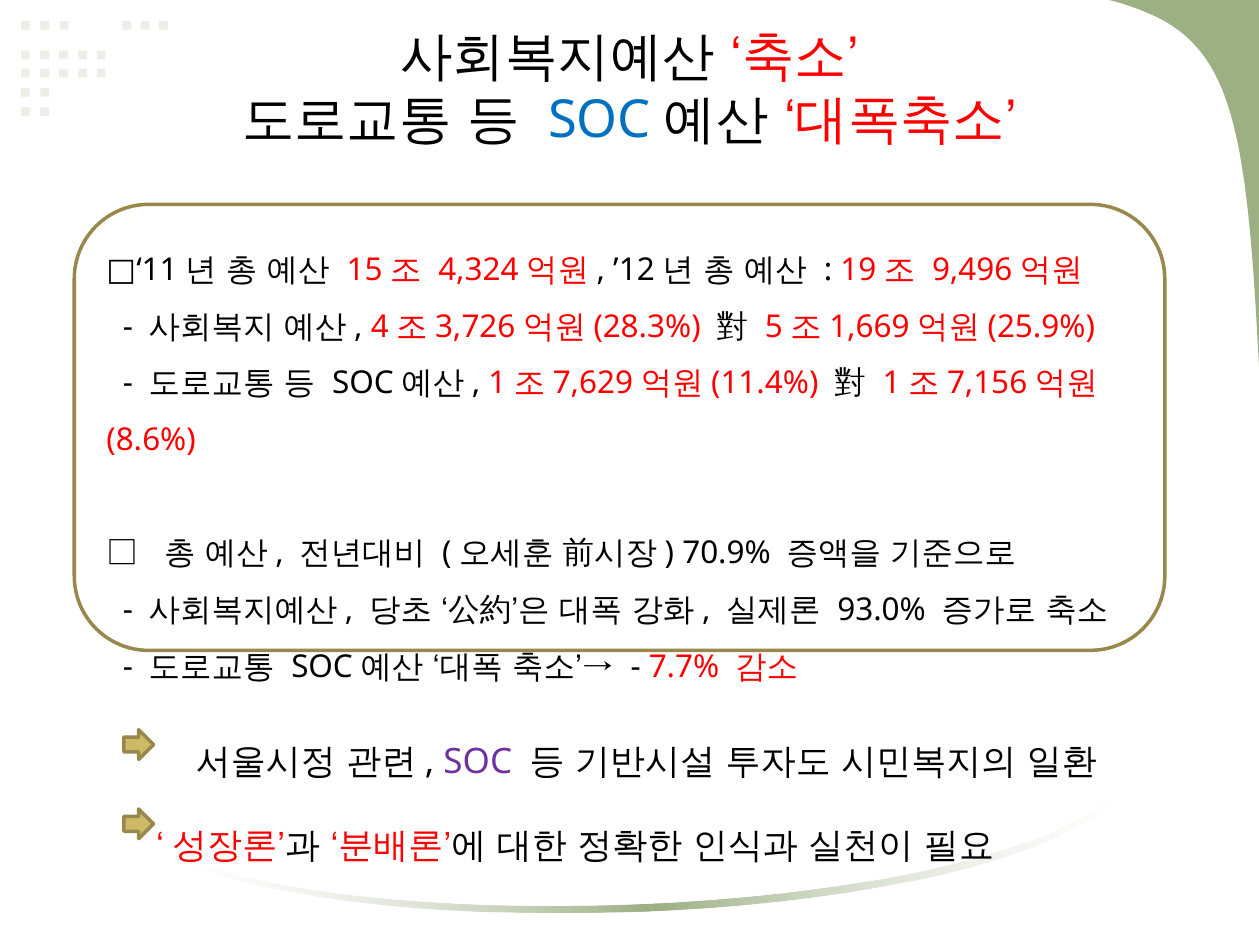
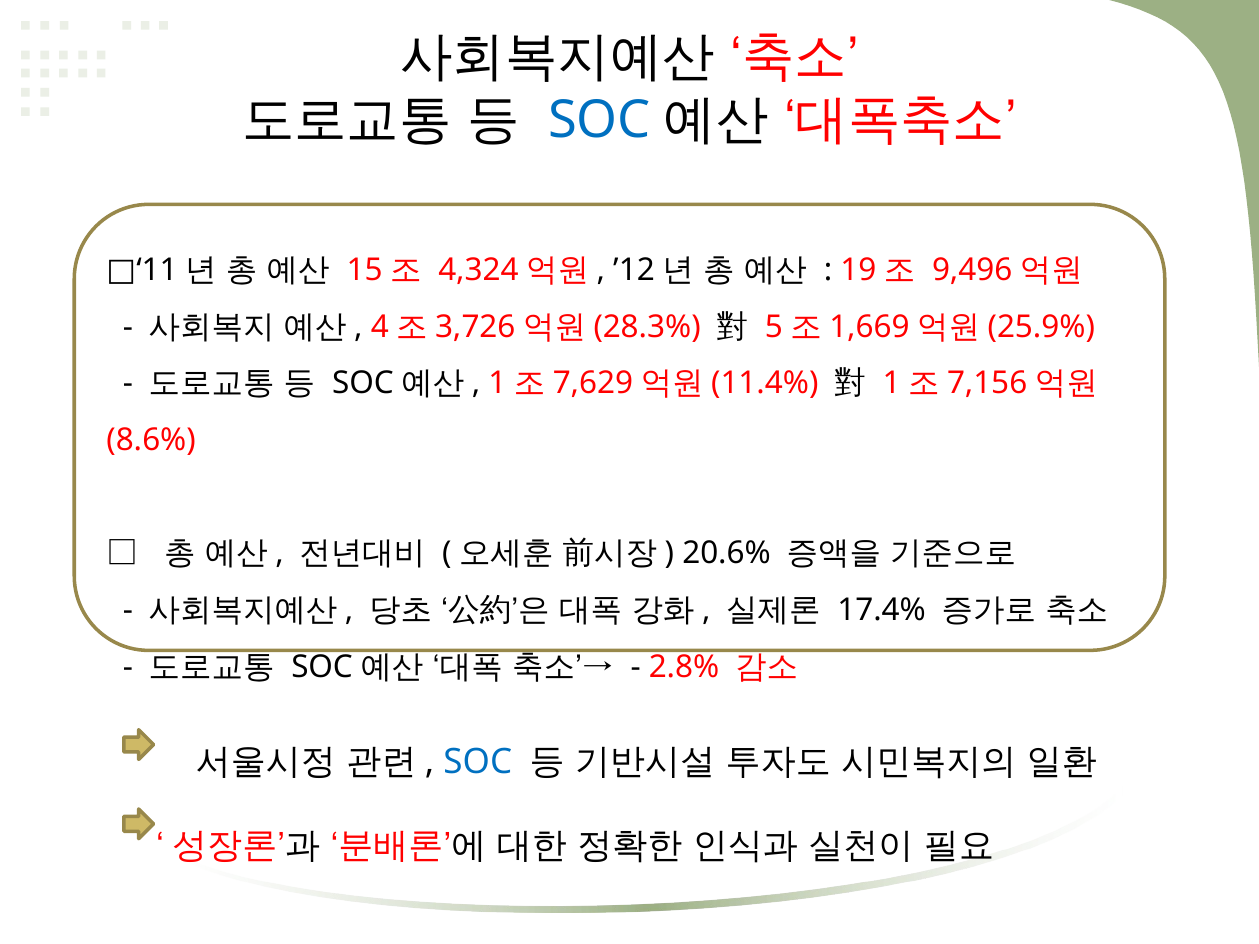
70.9%: 70.9% -> 20.6%
93.0%: 93.0% -> 17.4%
7.7%: 7.7% -> 2.8%
SOC at (478, 762) colour: purple -> blue
